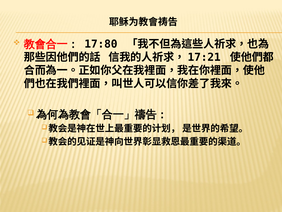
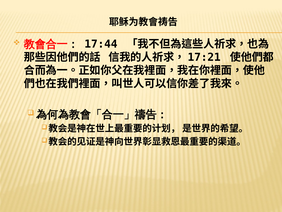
17:80: 17:80 -> 17:44
